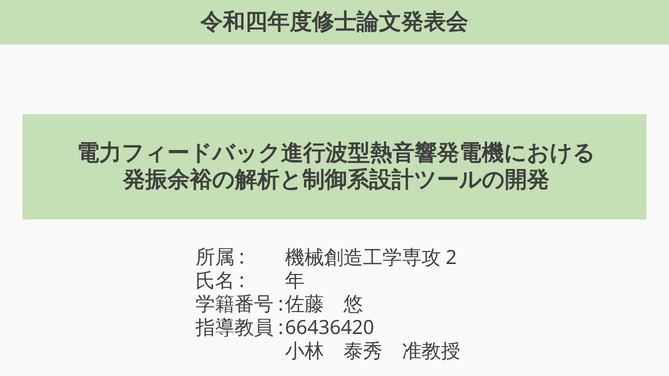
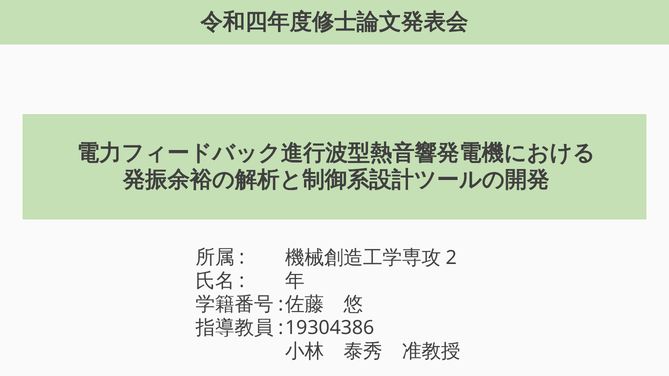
66436420: 66436420 -> 19304386
